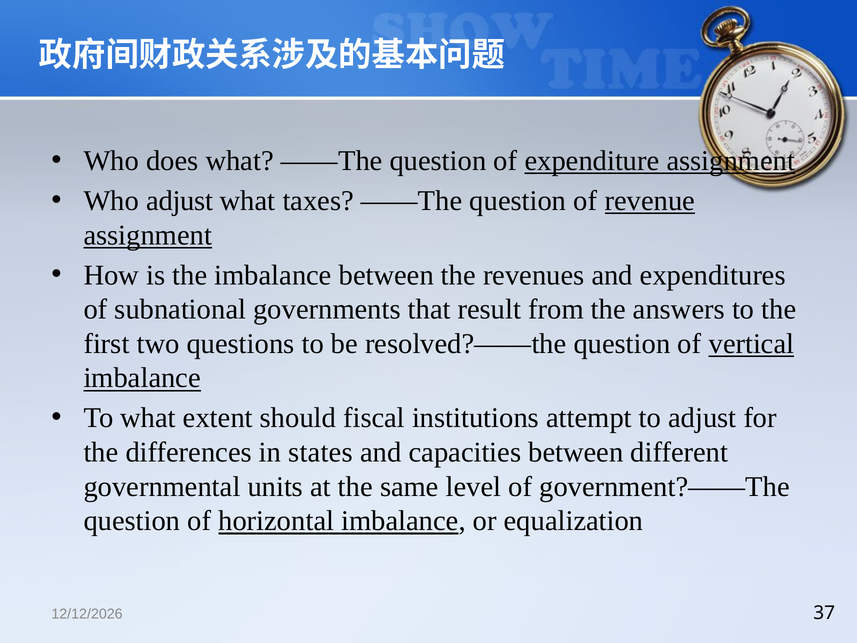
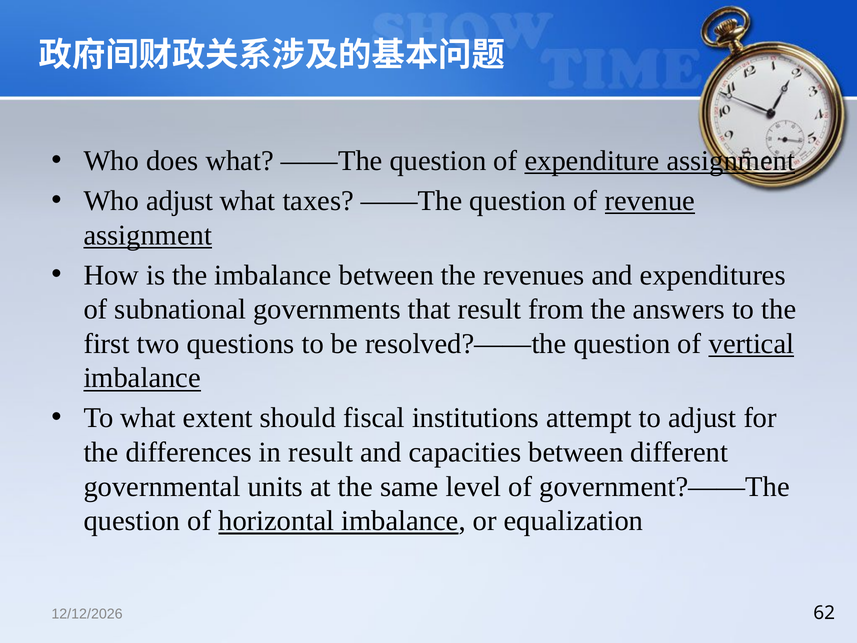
in states: states -> result
37: 37 -> 62
